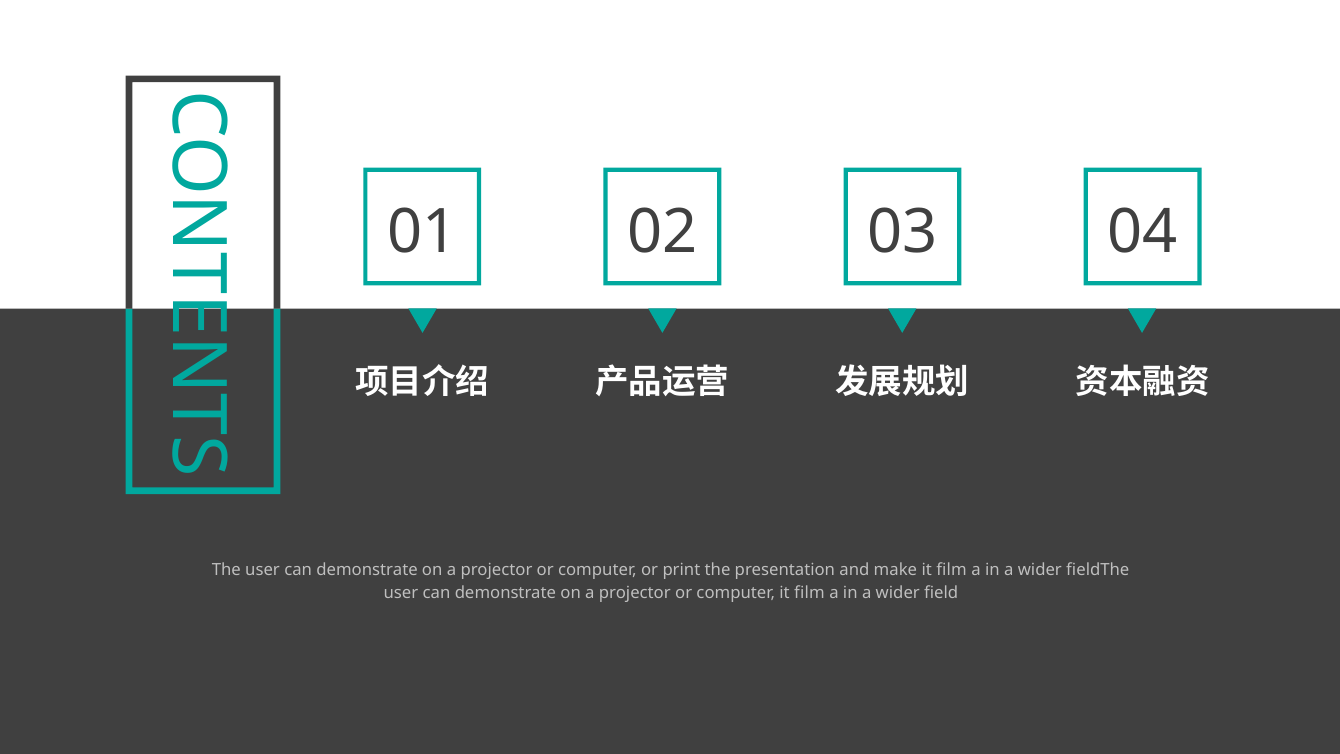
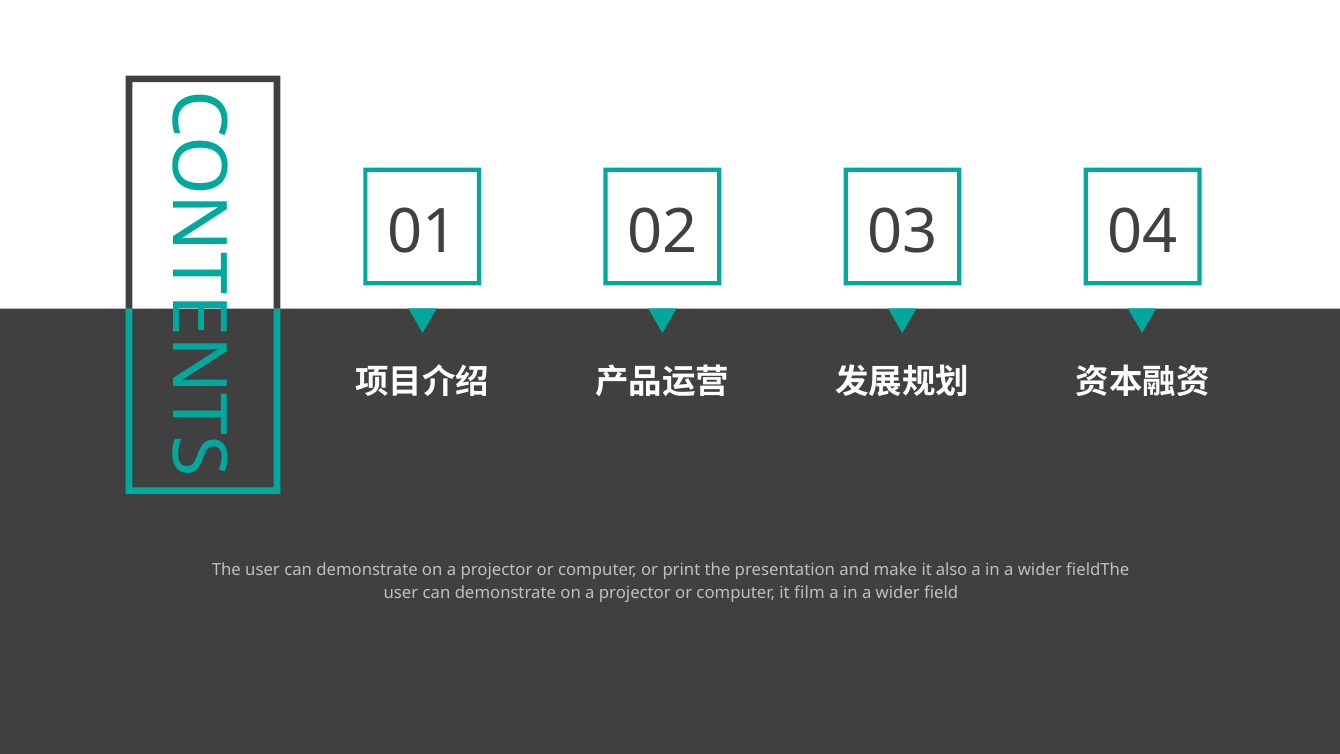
make it film: film -> also
